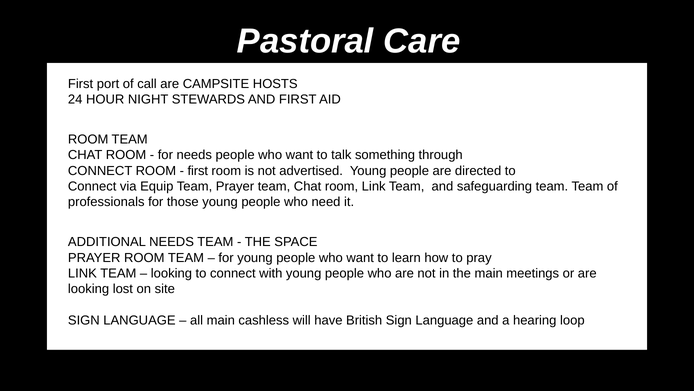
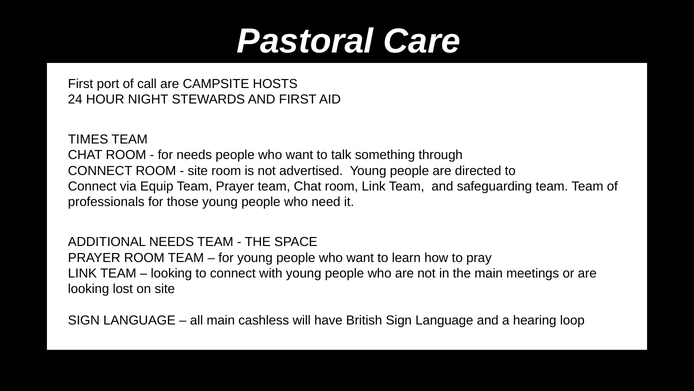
ROOM at (88, 139): ROOM -> TIMES
first at (198, 171): first -> site
